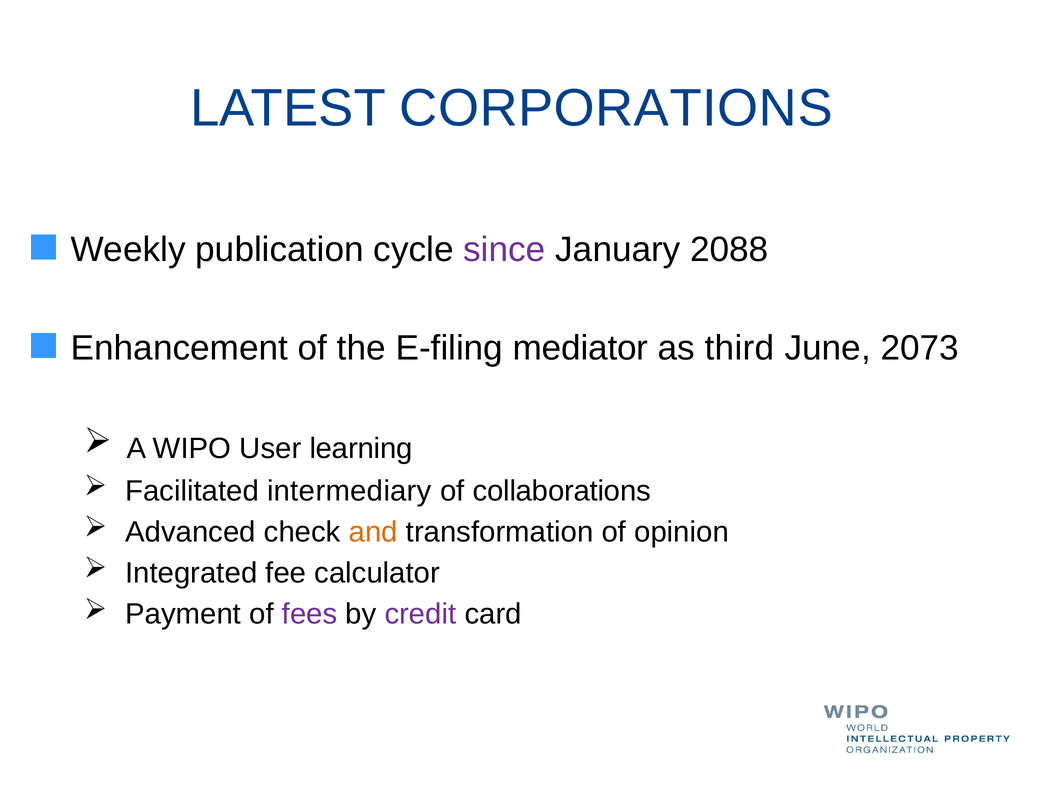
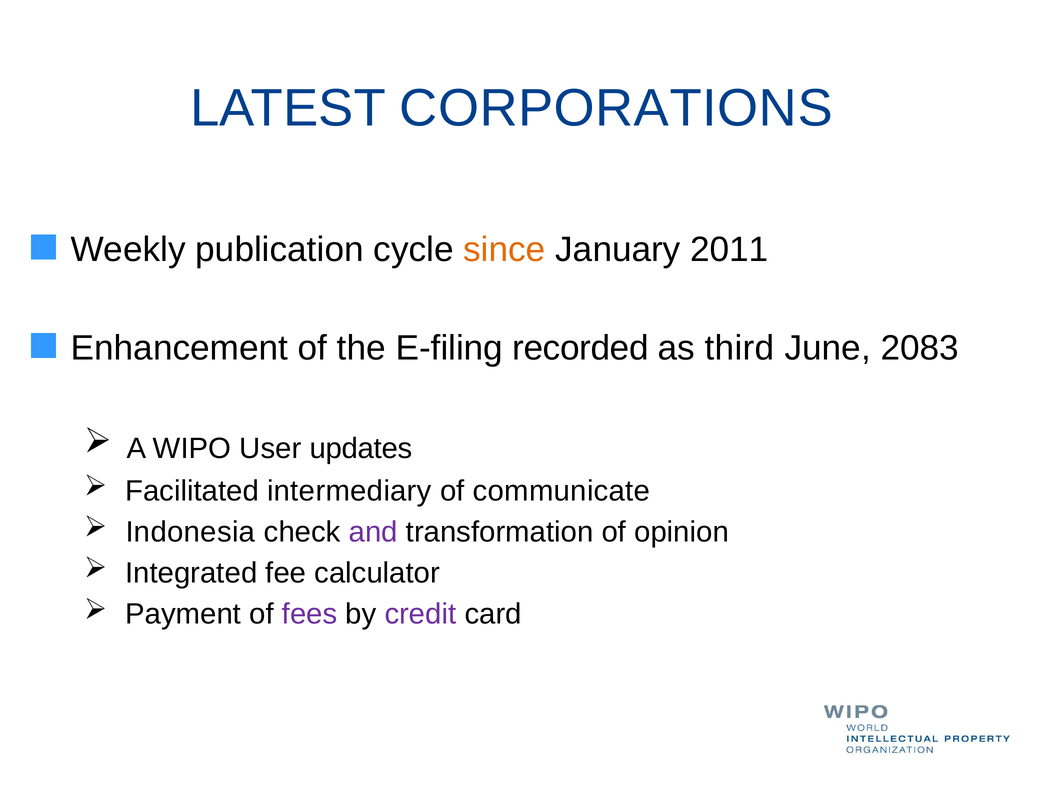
since colour: purple -> orange
2088: 2088 -> 2011
mediator: mediator -> recorded
2073: 2073 -> 2083
learning: learning -> updates
collaborations: collaborations -> communicate
Advanced: Advanced -> Indonesia
and colour: orange -> purple
